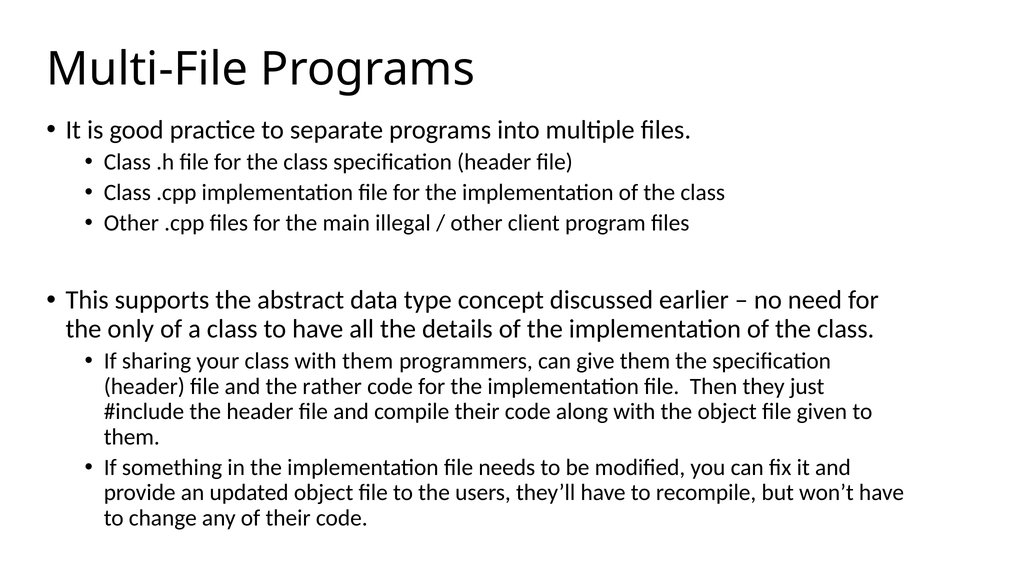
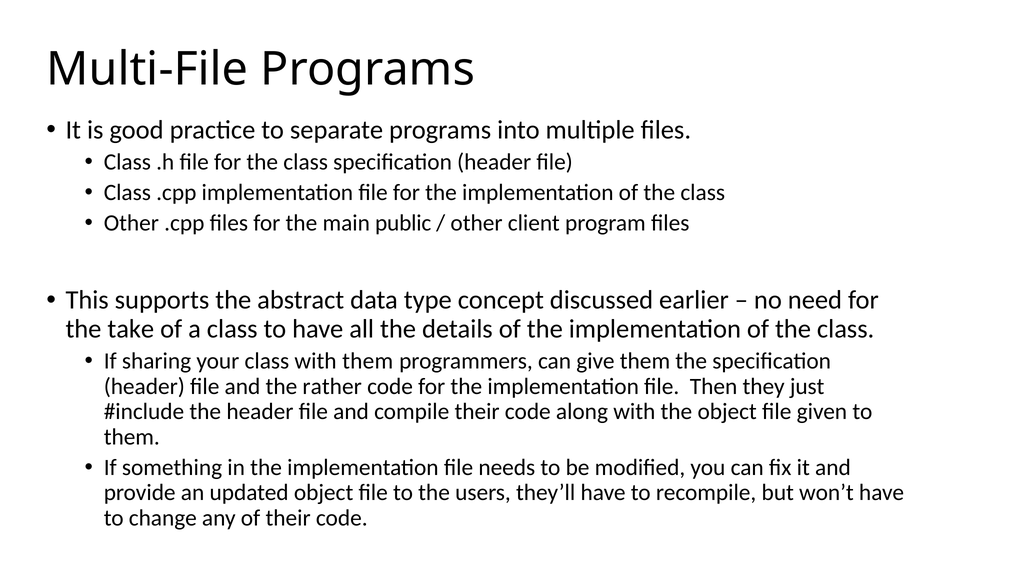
illegal: illegal -> public
only: only -> take
